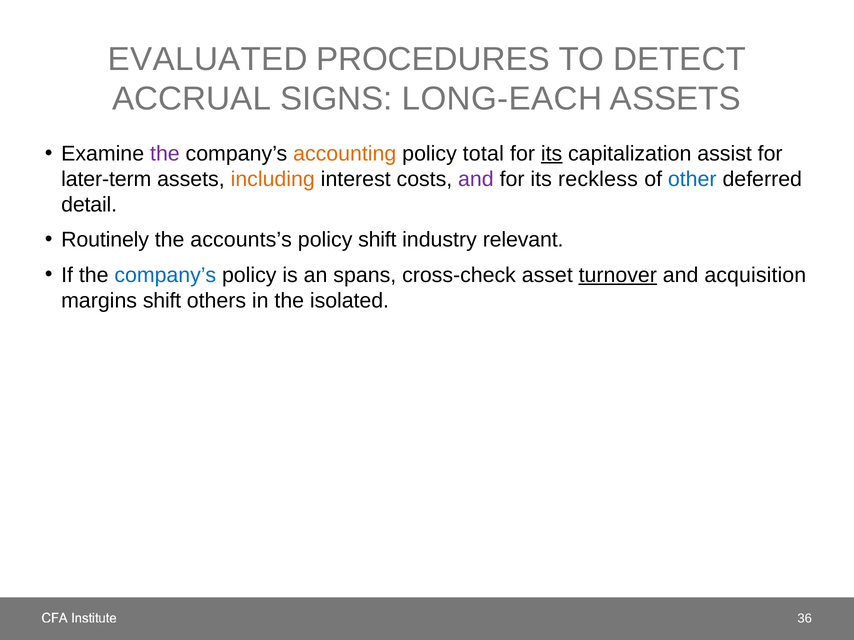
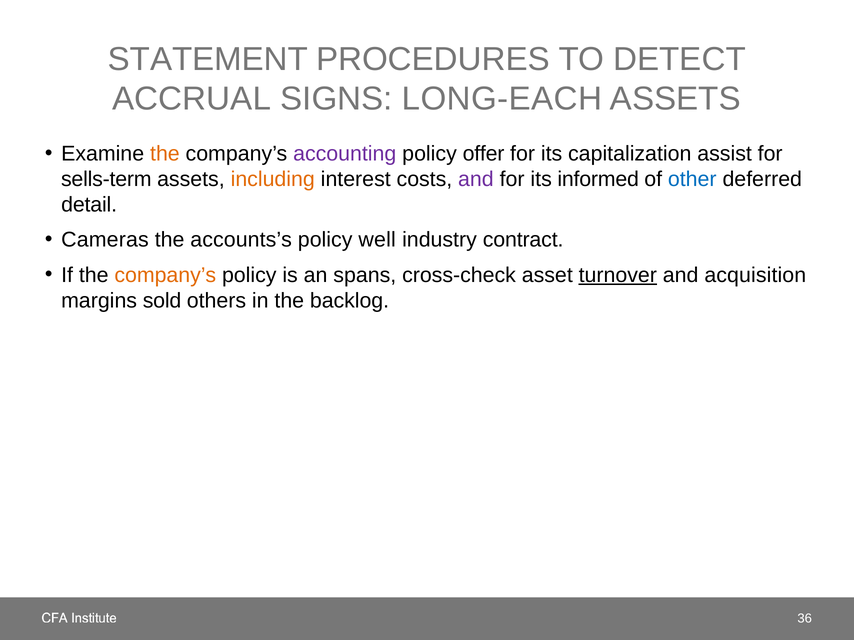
EVALUATED: EVALUATED -> STATEMENT
the at (165, 154) colour: purple -> orange
accounting colour: orange -> purple
total: total -> offer
its at (552, 154) underline: present -> none
later-term: later-term -> sells-term
reckless: reckless -> informed
Routinely: Routinely -> Cameras
policy shift: shift -> well
relevant: relevant -> contract
company’s at (165, 275) colour: blue -> orange
margins shift: shift -> sold
isolated: isolated -> backlog
